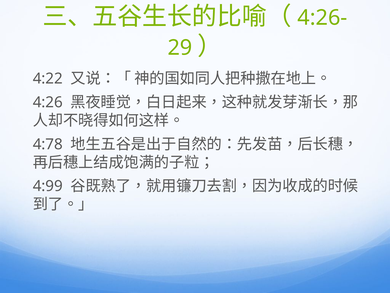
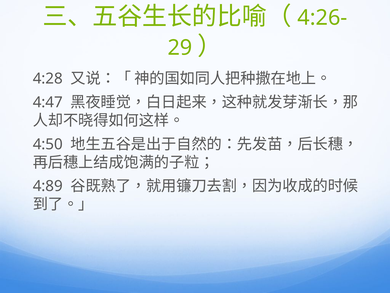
4:22: 4:22 -> 4:28
4:26: 4:26 -> 4:47
4:78: 4:78 -> 4:50
4:99: 4:99 -> 4:89
